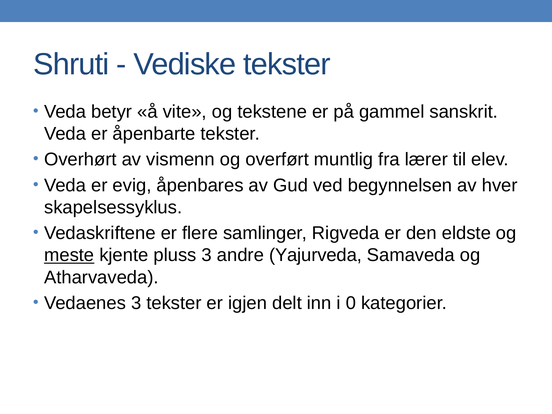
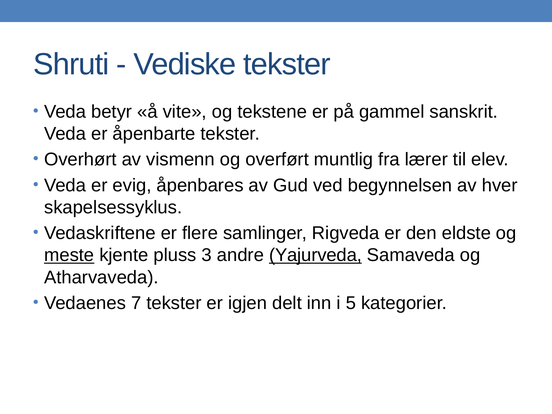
Yajurveda underline: none -> present
Vedaenes 3: 3 -> 7
0: 0 -> 5
